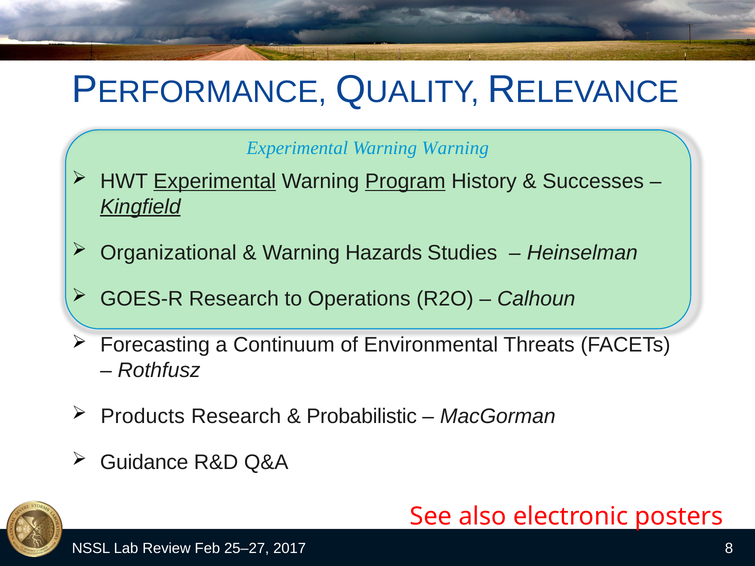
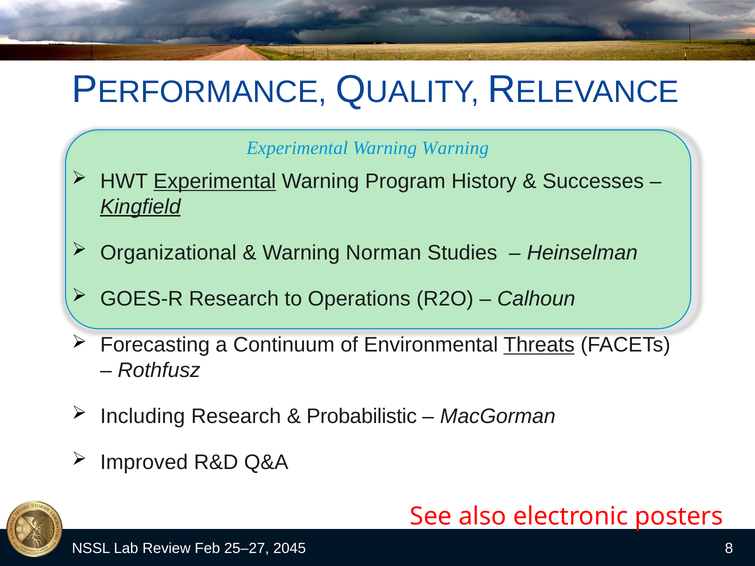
Program underline: present -> none
Hazards: Hazards -> Norman
Threats underline: none -> present
Products: Products -> Including
Guidance: Guidance -> Improved
2017: 2017 -> 2045
